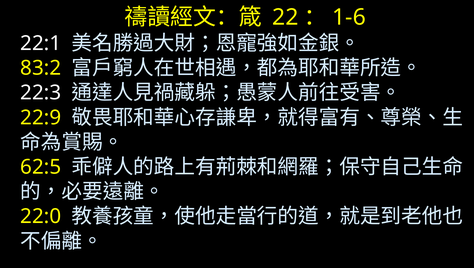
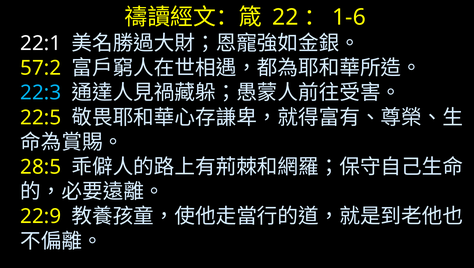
83:2: 83:2 -> 57:2
22:3 colour: white -> light blue
22:9: 22:9 -> 22:5
62:5: 62:5 -> 28:5
22:0: 22:0 -> 22:9
